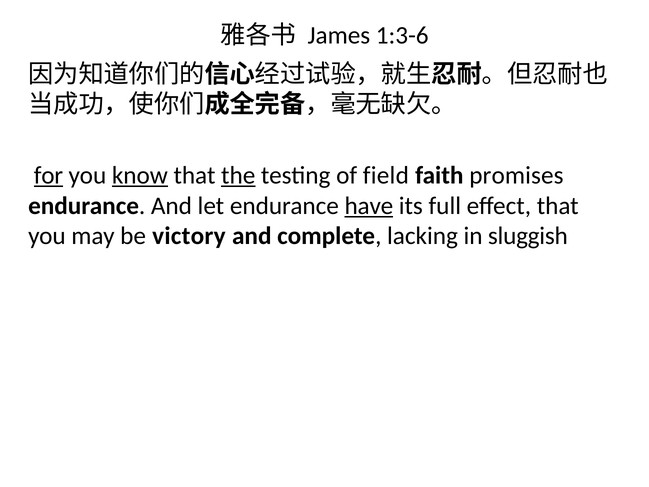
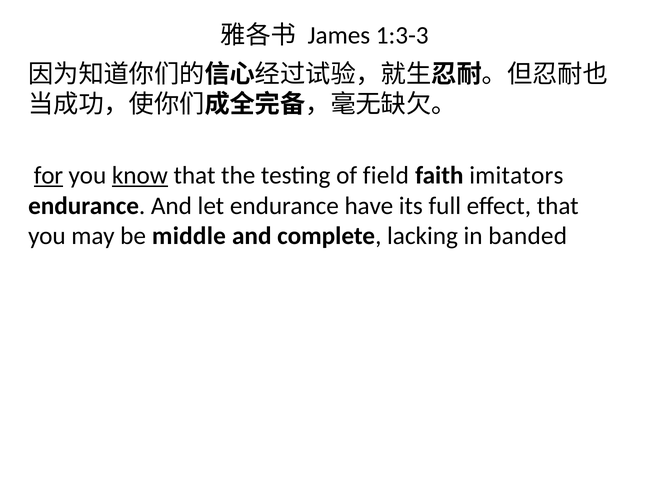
1:3-6: 1:3-6 -> 1:3-3
the underline: present -> none
promises: promises -> imitators
have underline: present -> none
victory: victory -> middle
sluggish: sluggish -> banded
